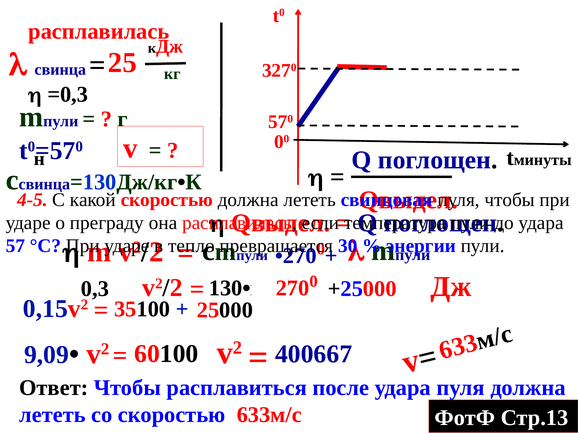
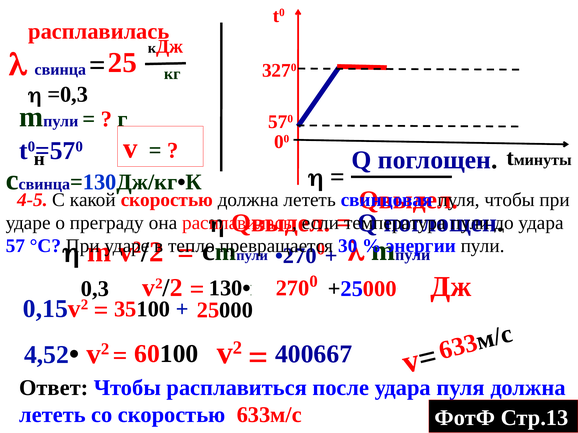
9,09: 9,09 -> 4,52
